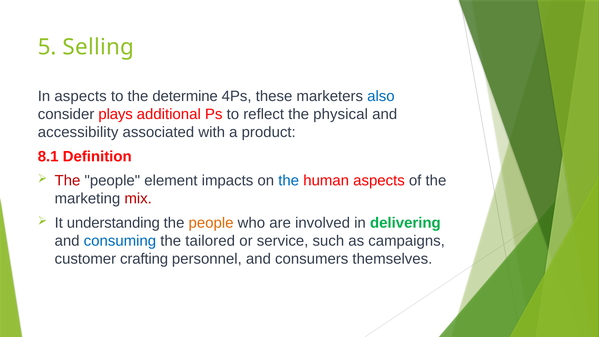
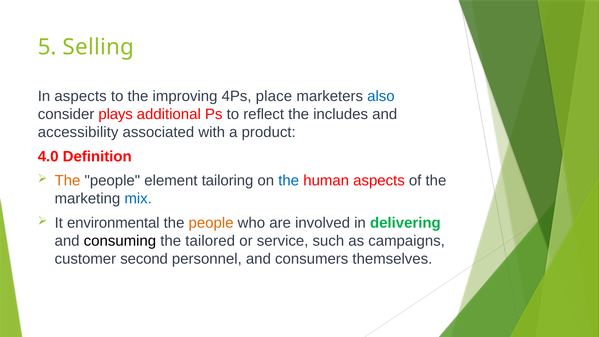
determine: determine -> improving
these: these -> place
physical: physical -> includes
8.1: 8.1 -> 4.0
The at (68, 181) colour: red -> orange
impacts: impacts -> tailoring
mix colour: red -> blue
understanding: understanding -> environmental
consuming colour: blue -> black
crafting: crafting -> second
